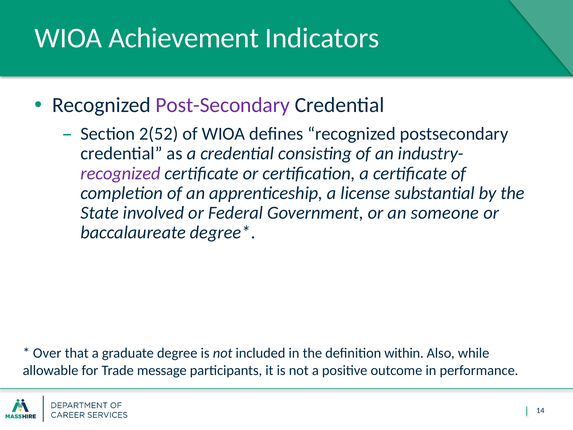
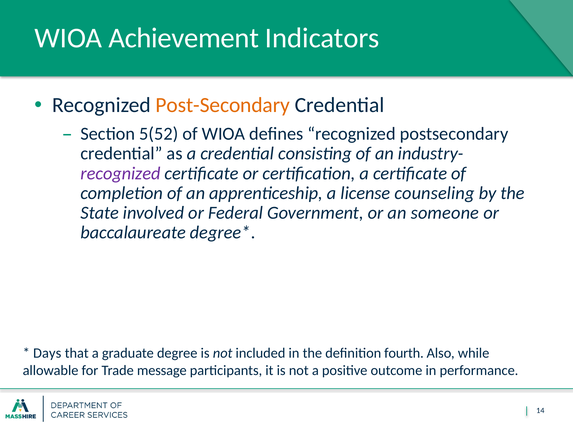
Post-Secondary colour: purple -> orange
2(52: 2(52 -> 5(52
substantial: substantial -> counseling
Over: Over -> Days
within: within -> fourth
